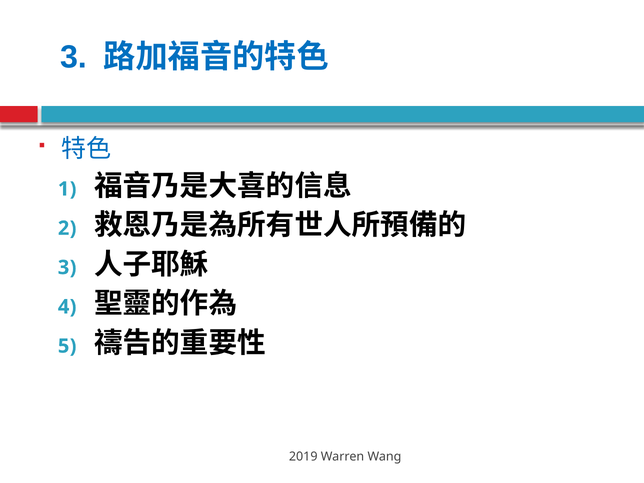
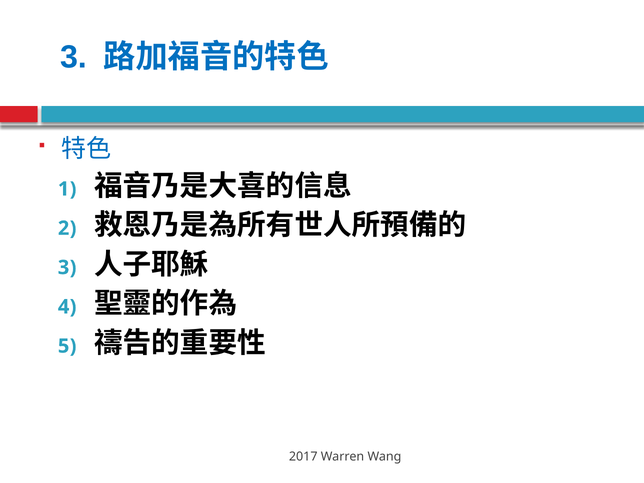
2019: 2019 -> 2017
